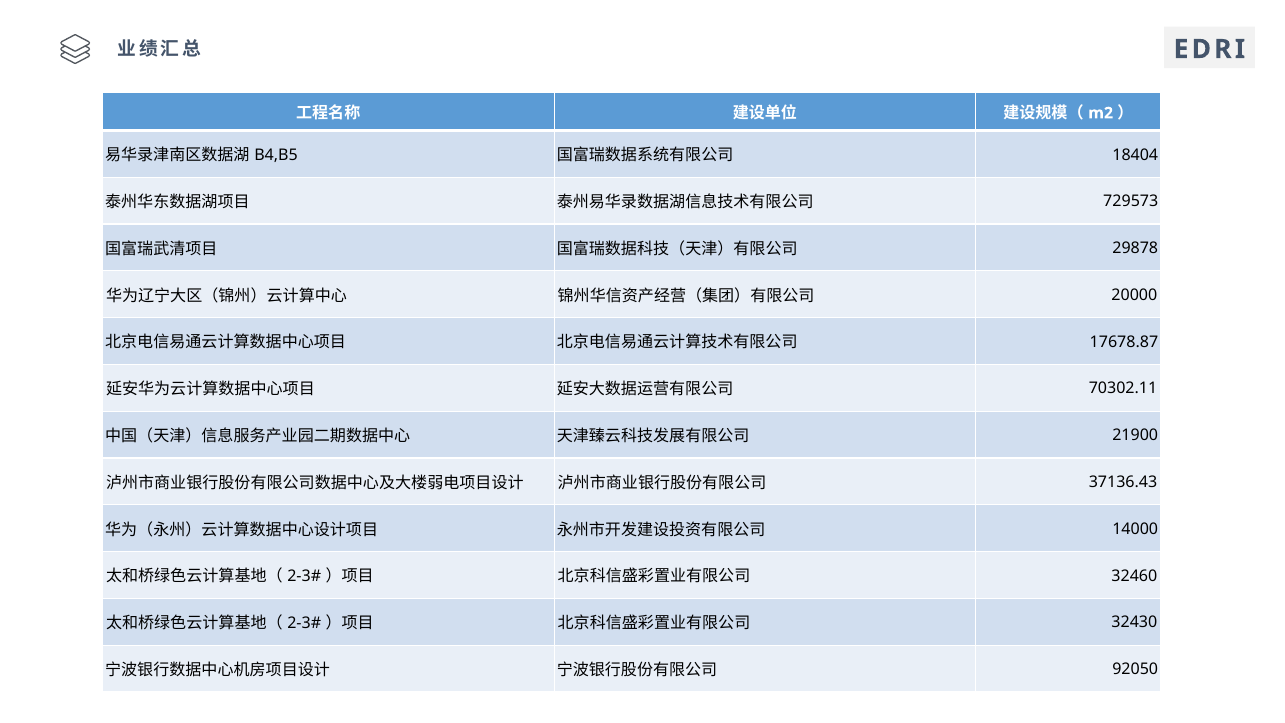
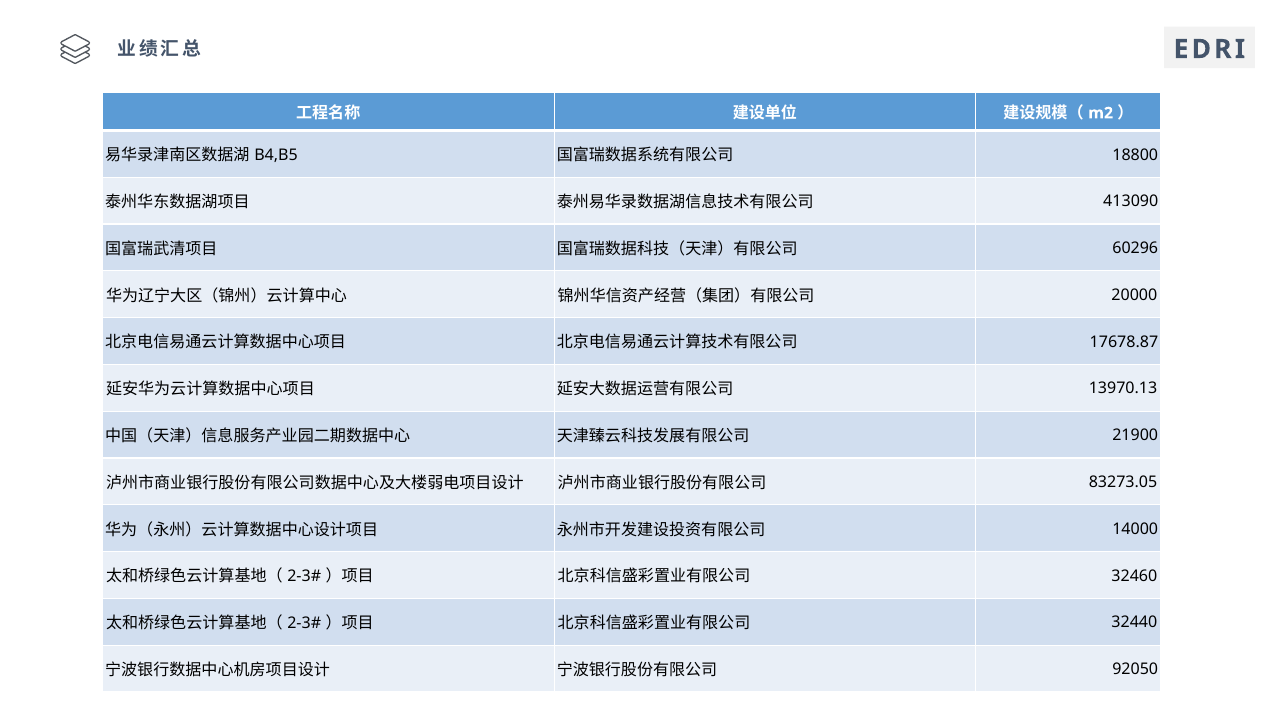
18404: 18404 -> 18800
729573: 729573 -> 413090
29878: 29878 -> 60296
70302.11: 70302.11 -> 13970.13
37136.43: 37136.43 -> 83273.05
32430: 32430 -> 32440
